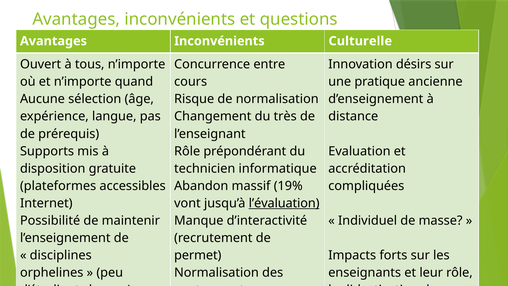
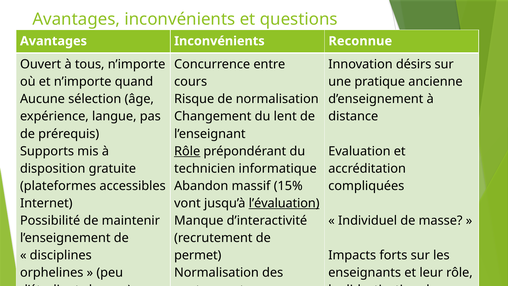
Culturelle: Culturelle -> Reconnue
très: très -> lent
Rôle at (187, 151) underline: none -> present
19%: 19% -> 15%
